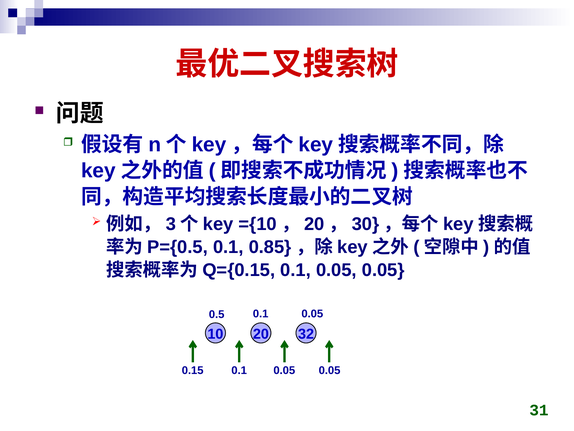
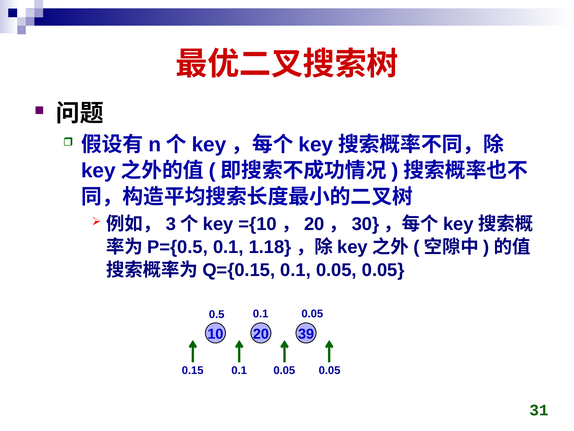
0.85: 0.85 -> 1.18
32: 32 -> 39
